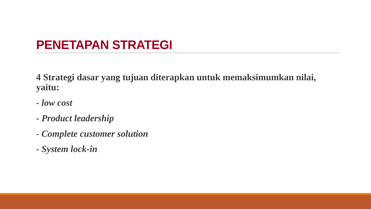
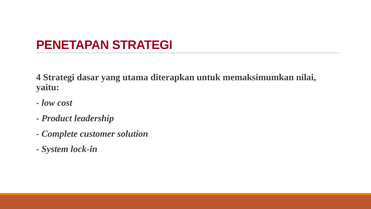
tujuan: tujuan -> utama
